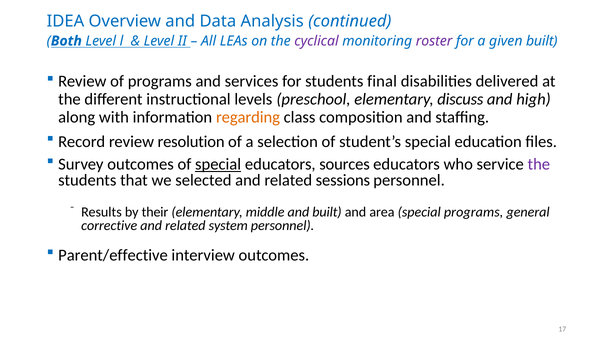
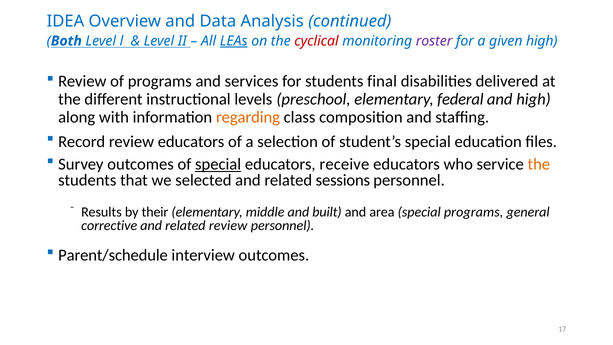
LEAs underline: none -> present
cyclical colour: purple -> red
given built: built -> high
discuss: discuss -> federal
review resolution: resolution -> educators
sources: sources -> receive
the at (539, 164) colour: purple -> orange
related system: system -> review
Parent/effective: Parent/effective -> Parent/schedule
